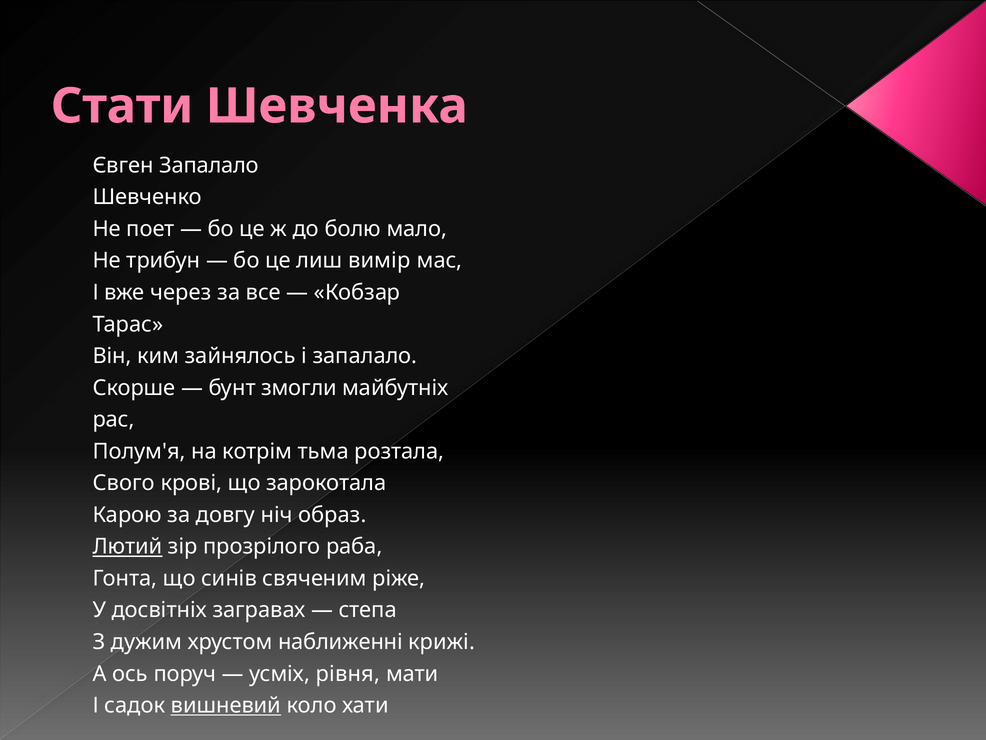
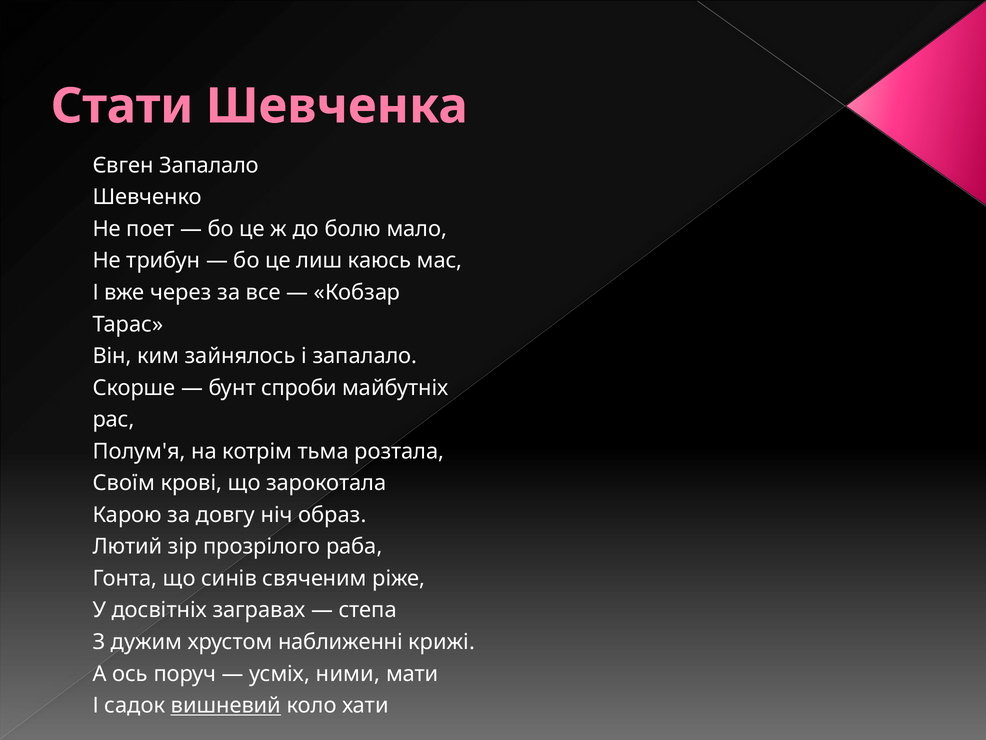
вимір: вимір -> каюсь
змогли: змогли -> спроби
Свого: Свого -> Своїм
Лютий underline: present -> none
рівня: рівня -> ними
